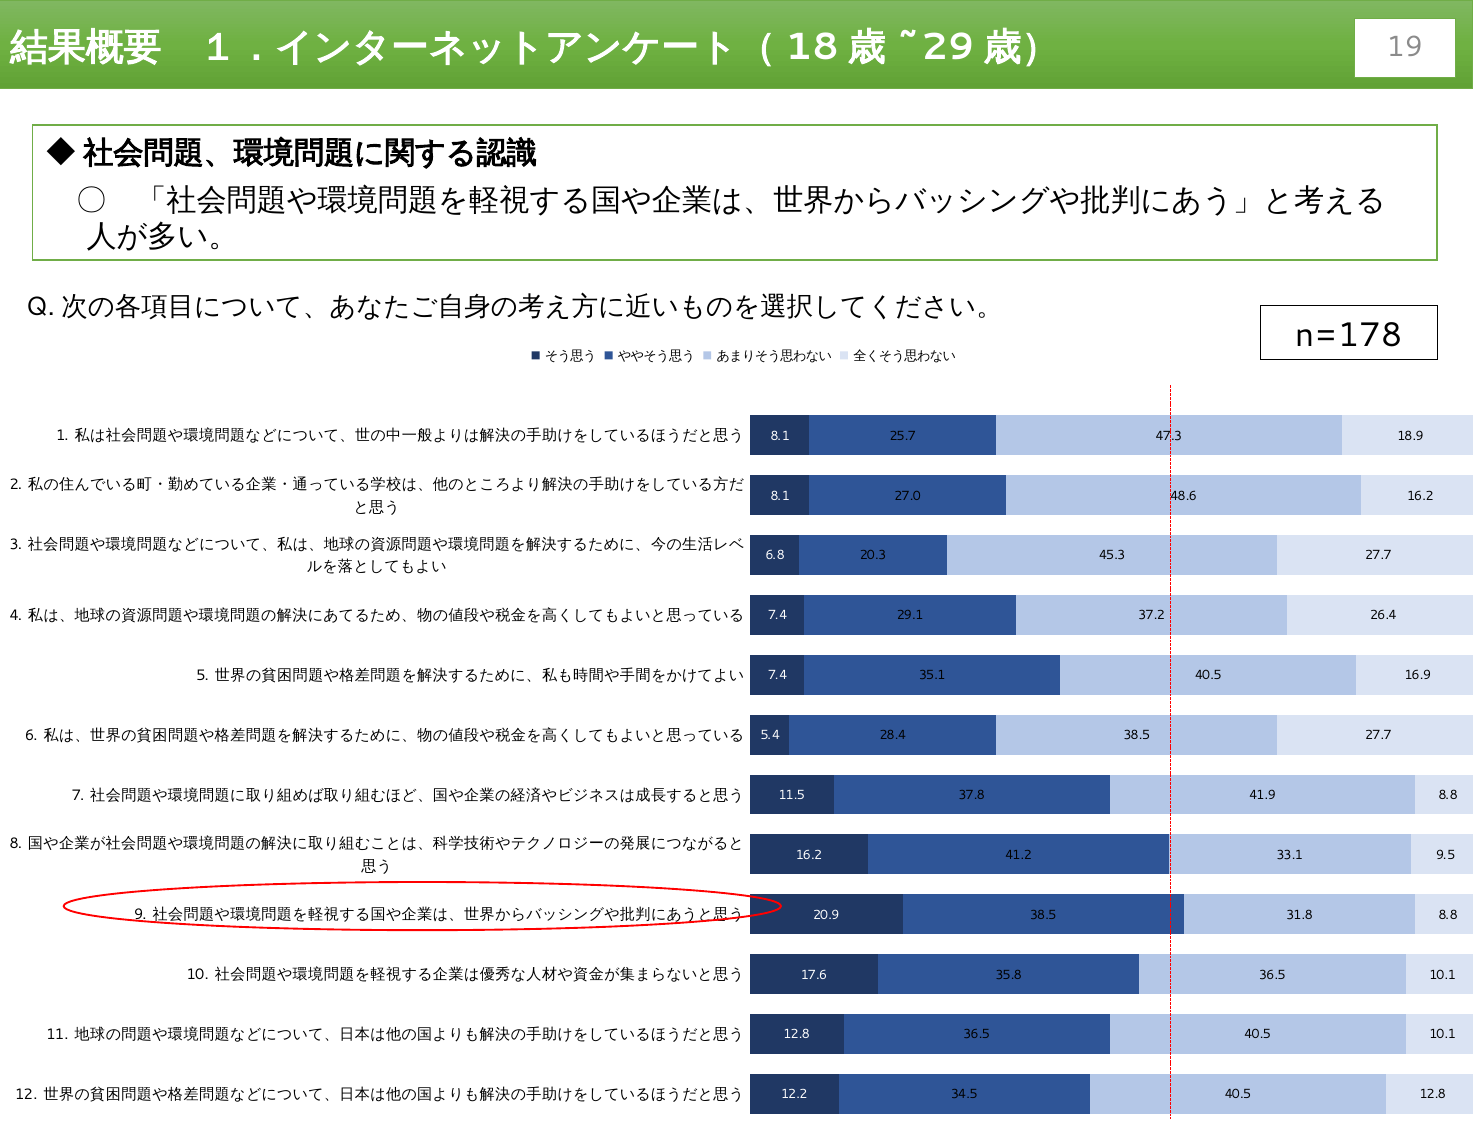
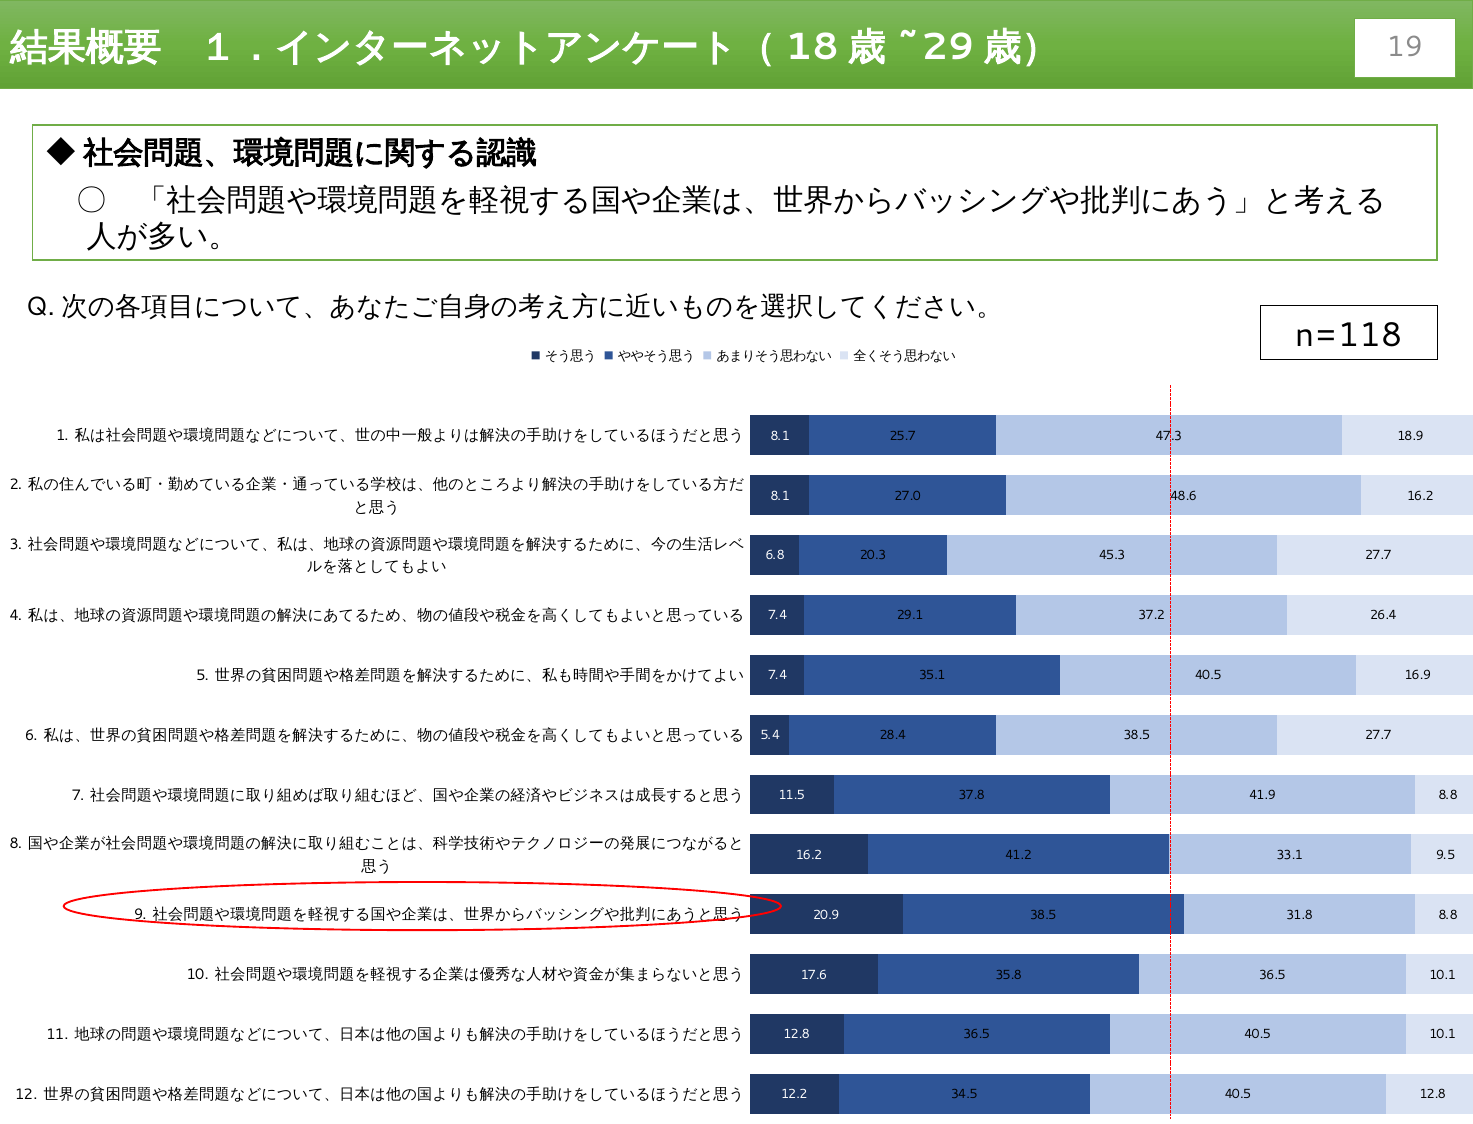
n=178: n=178 -> n=118
